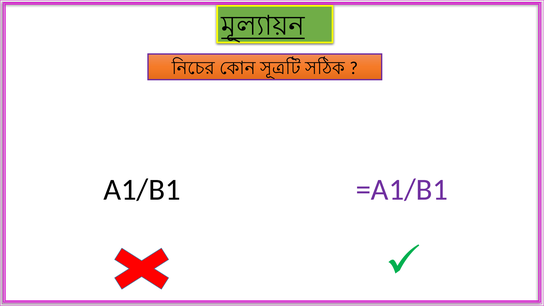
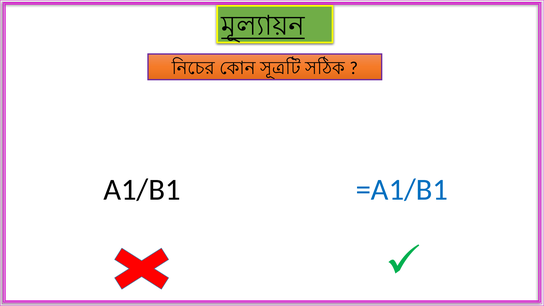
=A1/B1 colour: purple -> blue
